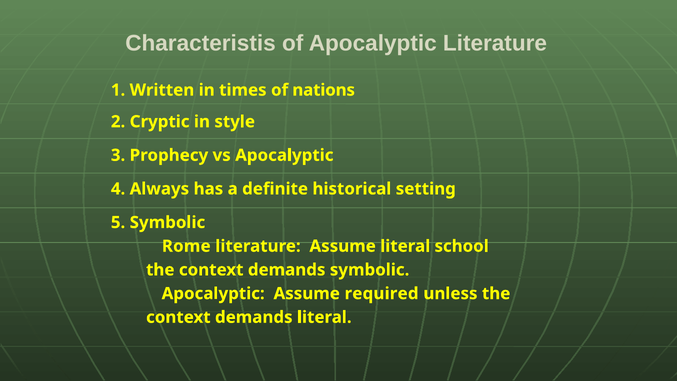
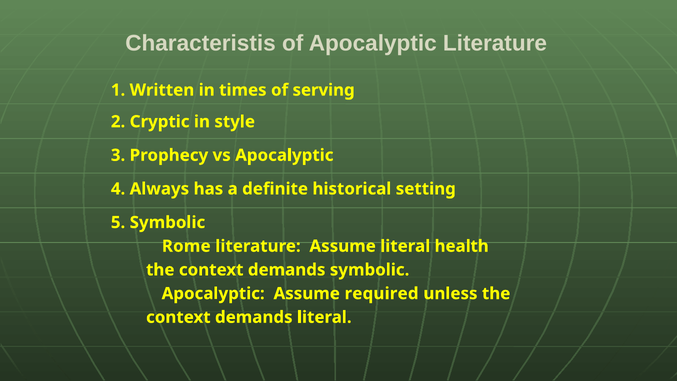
nations: nations -> serving
school: school -> health
